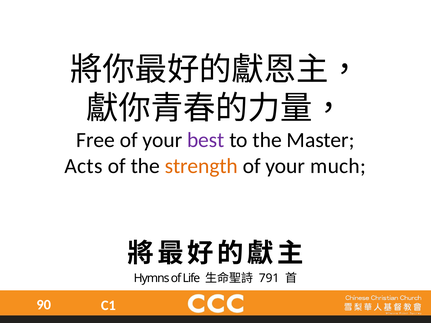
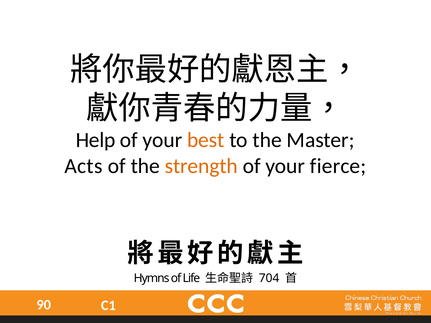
Free: Free -> Help
best colour: purple -> orange
much: much -> fierce
791: 791 -> 704
